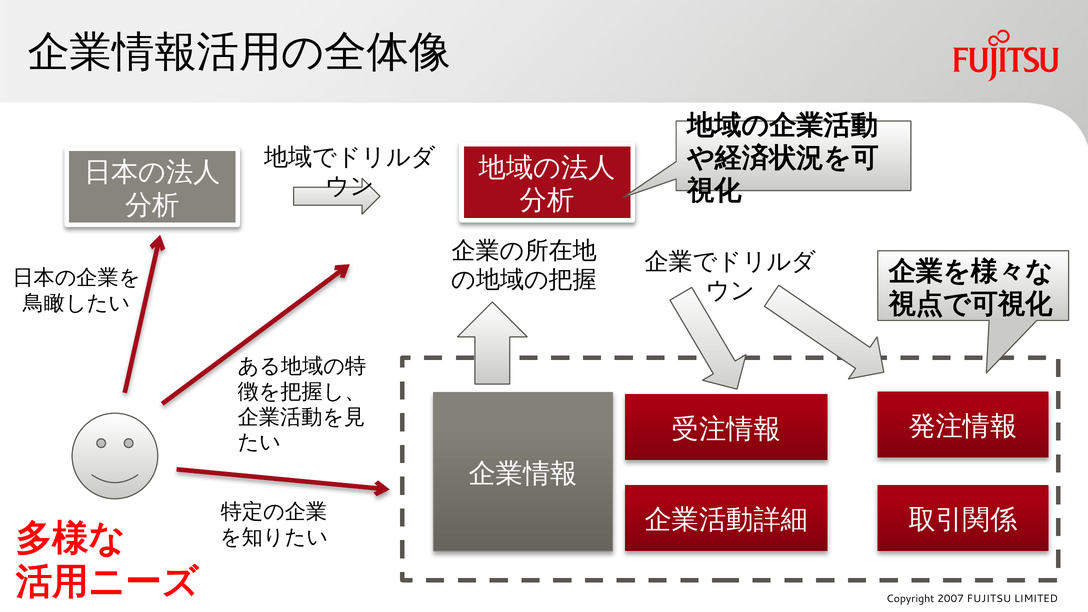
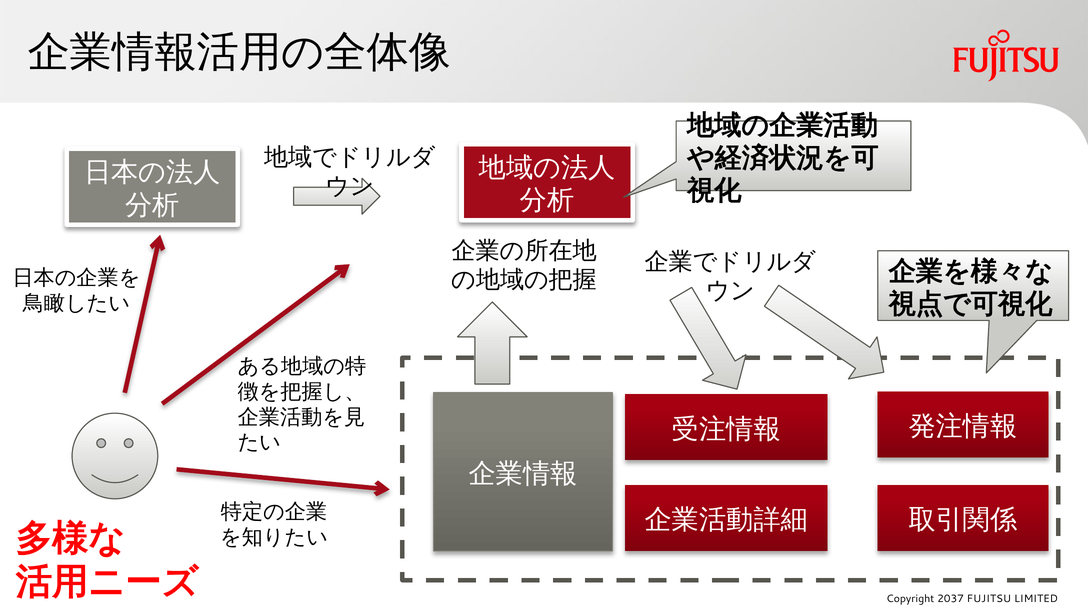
2007: 2007 -> 2037
